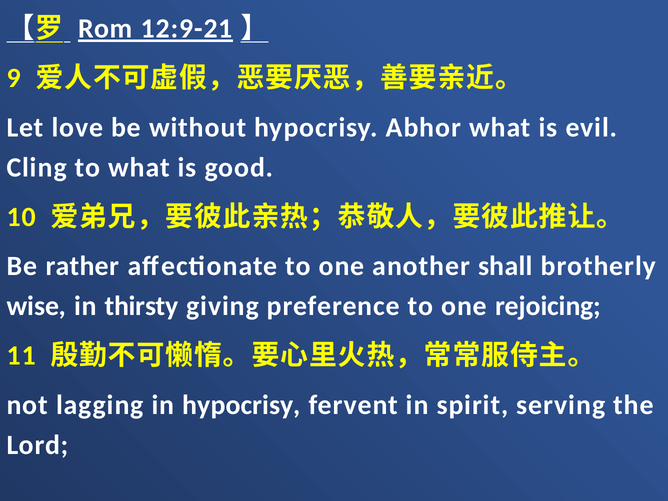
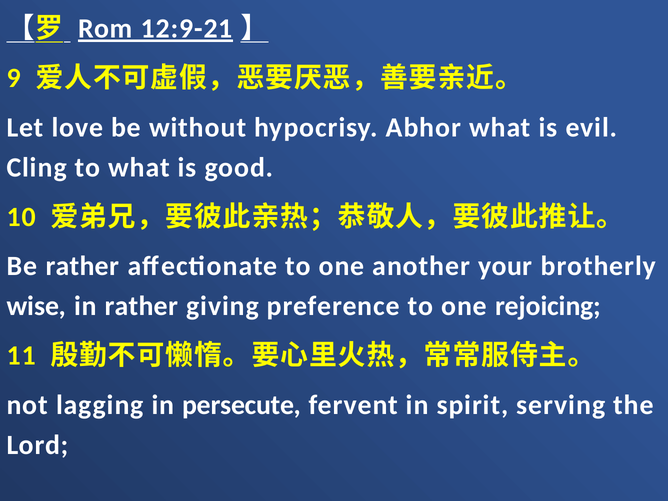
shall: shall -> your
in thirsty: thirsty -> rather
in hypocrisy: hypocrisy -> persecute
